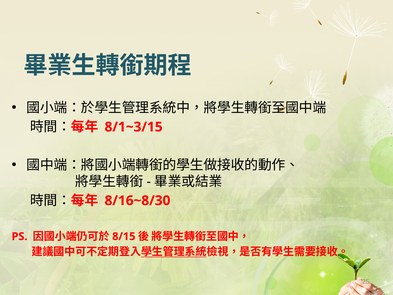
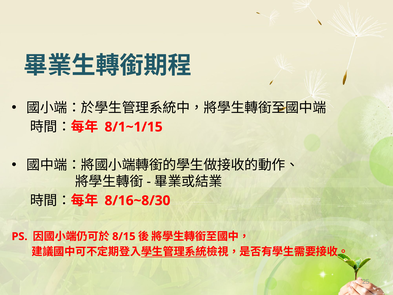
8/1~3/15: 8/1~3/15 -> 8/1~1/15
